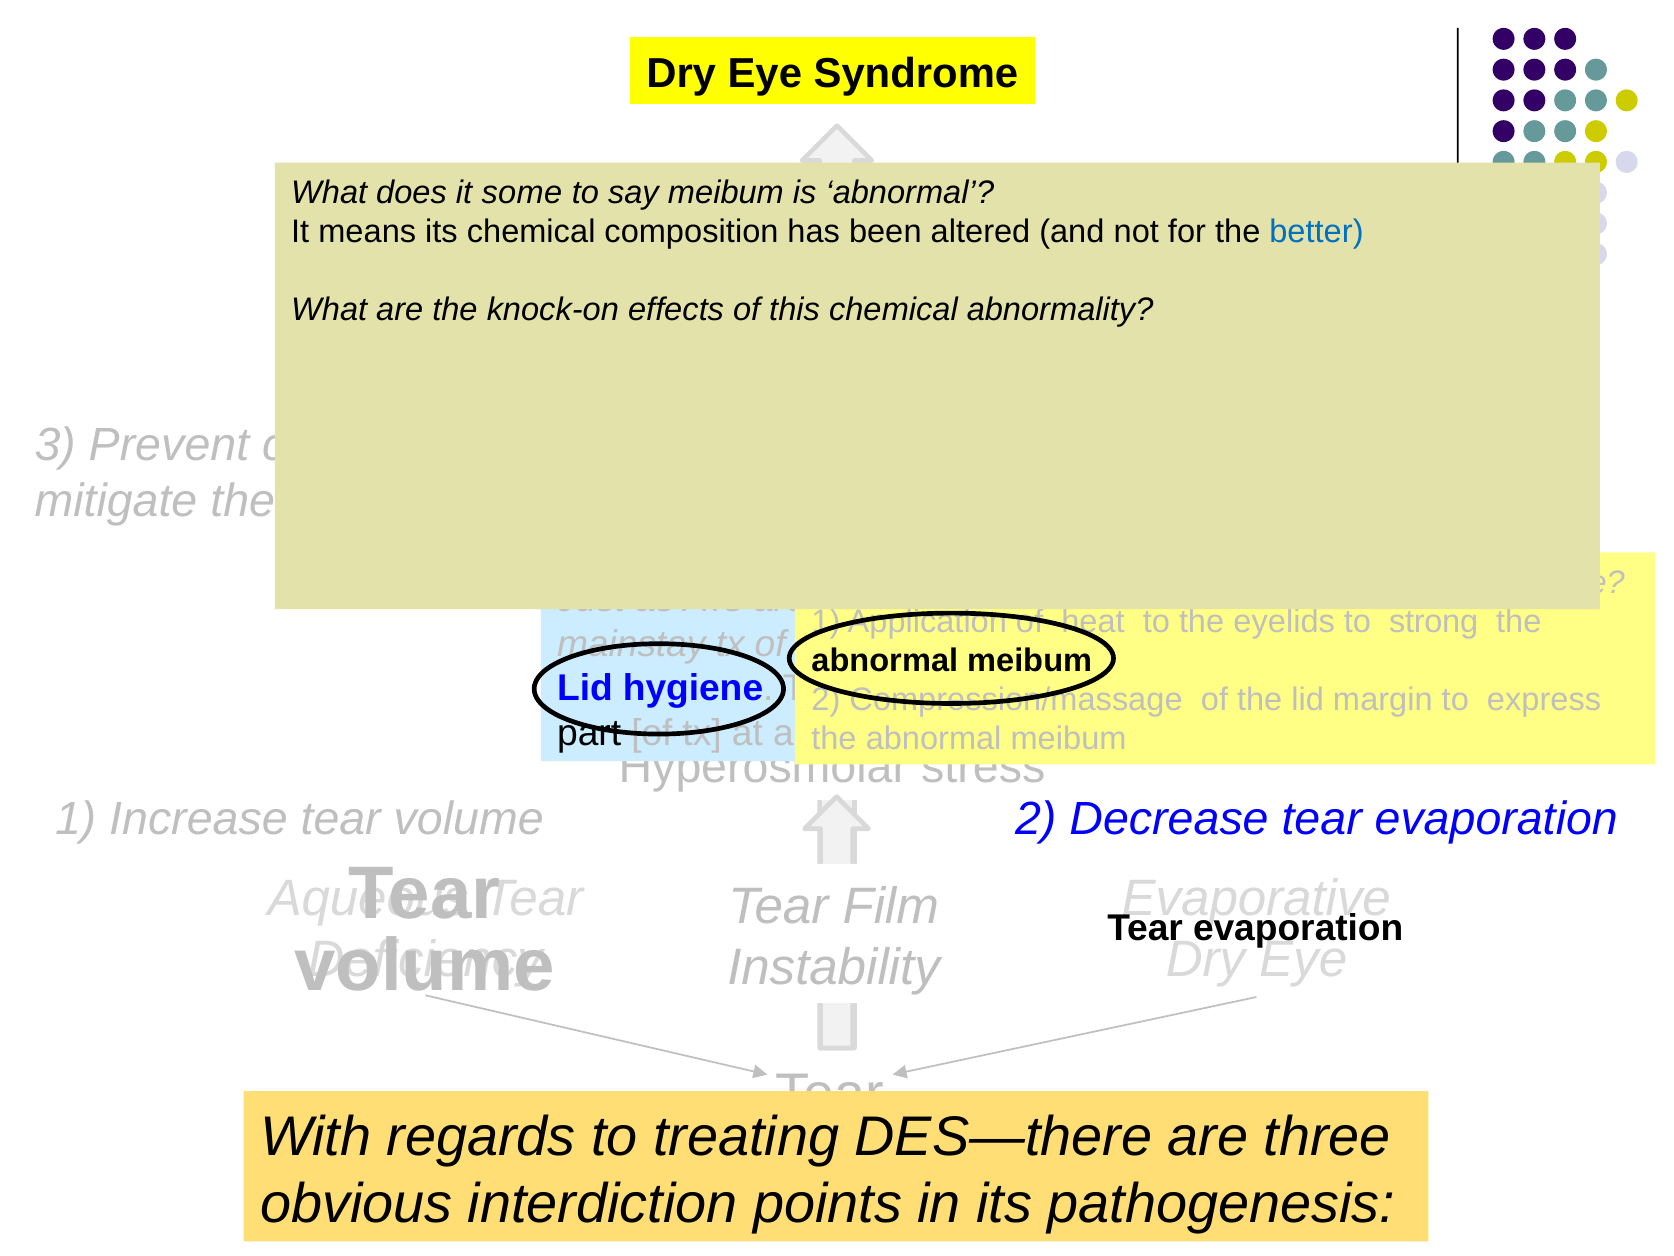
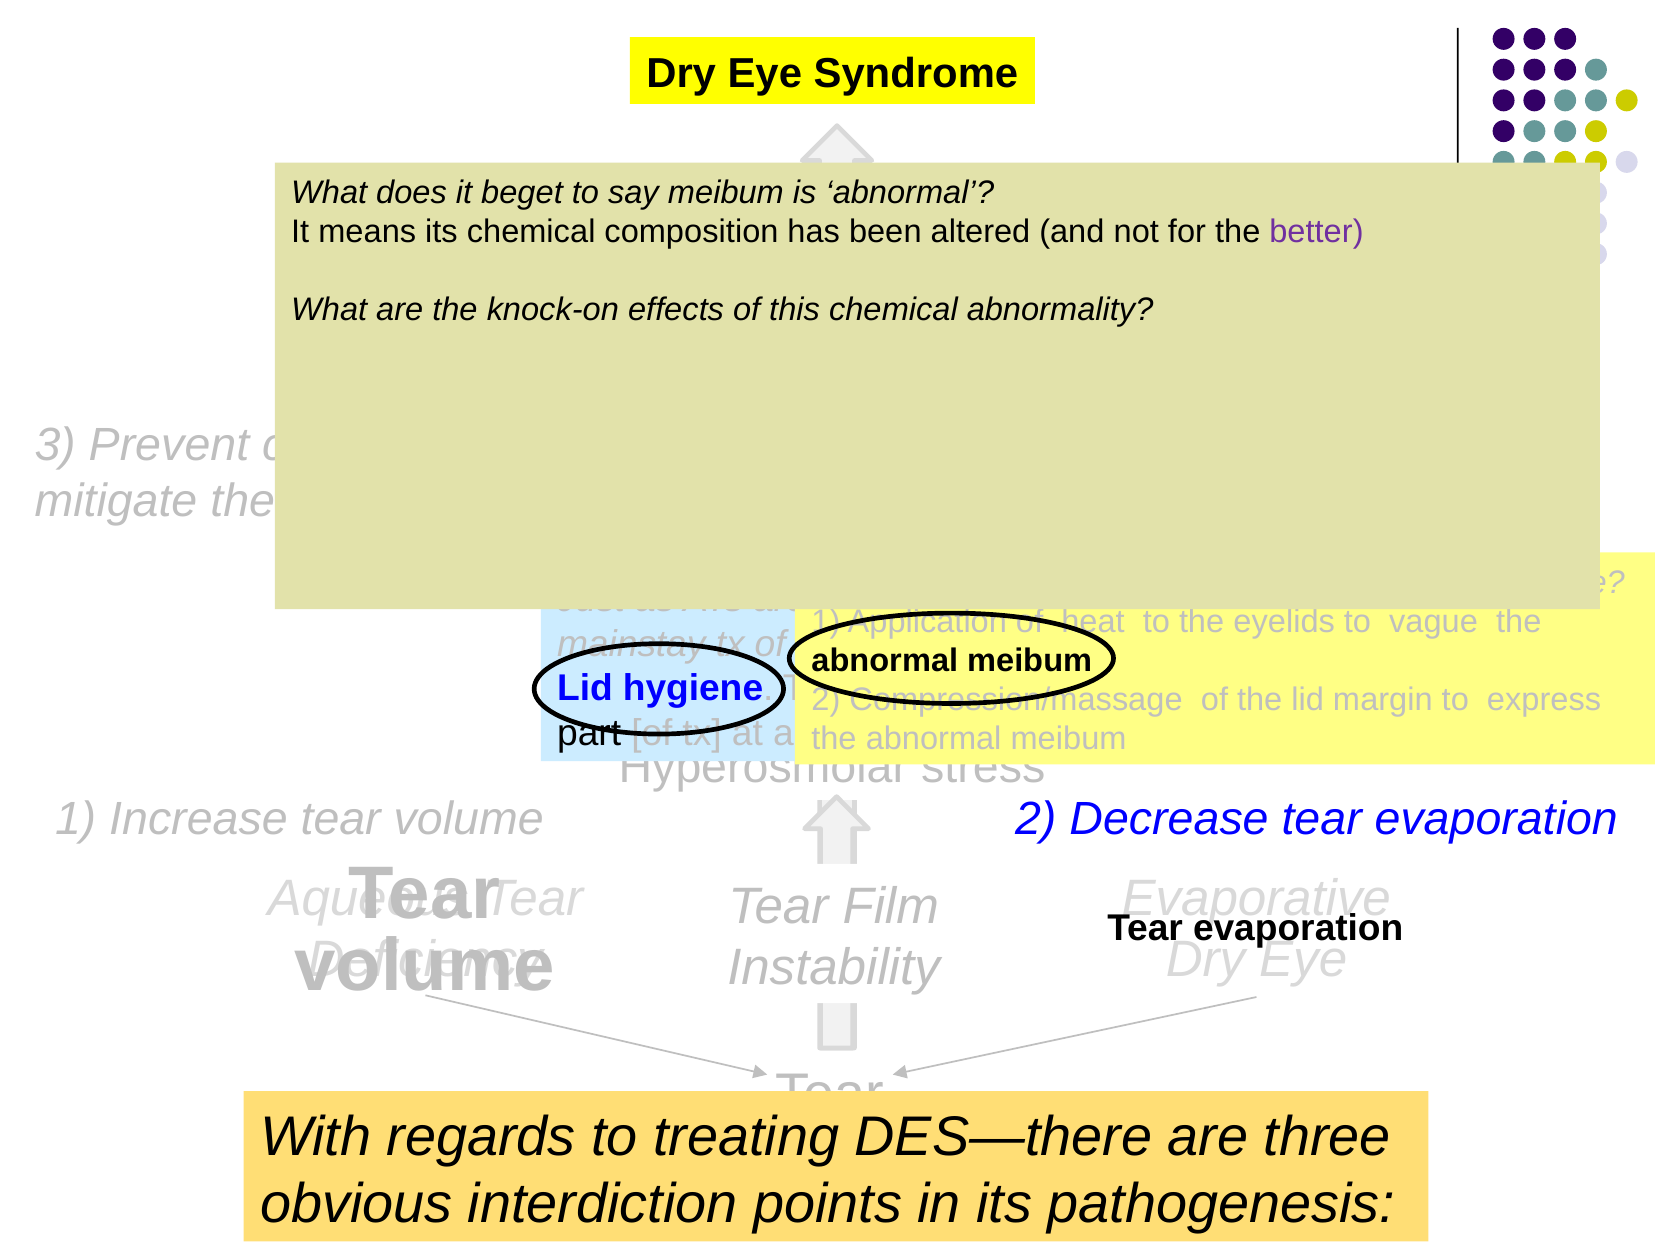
some: some -> beget
better colour: blue -> purple
strong: strong -> vague
